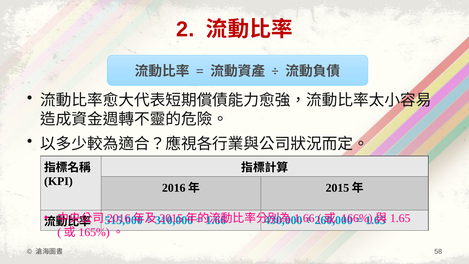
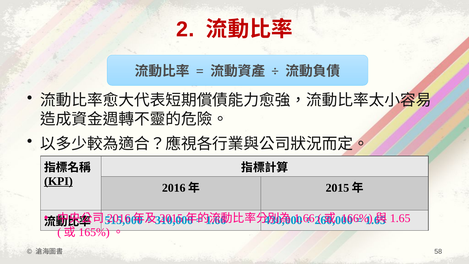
KPI underline: none -> present
